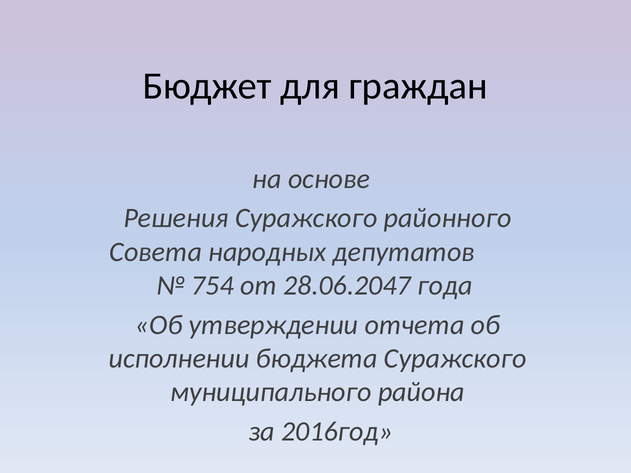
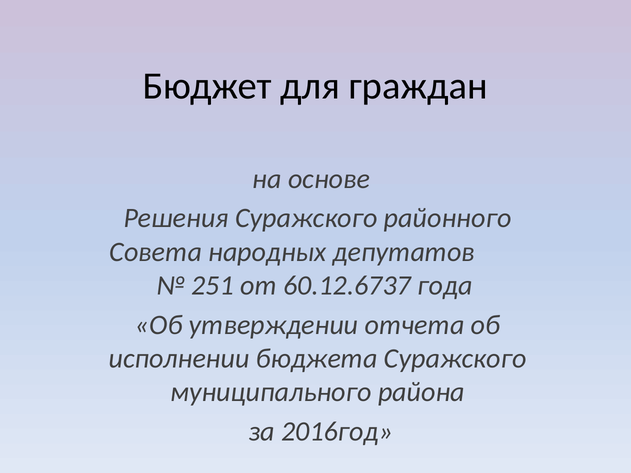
754: 754 -> 251
28.06.2047: 28.06.2047 -> 60.12.6737
